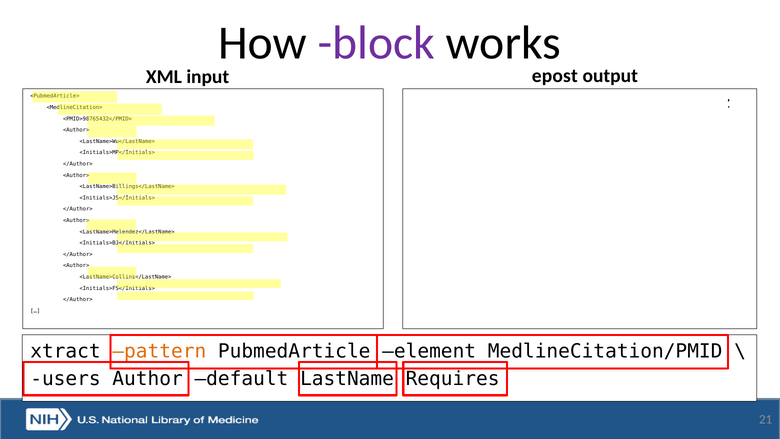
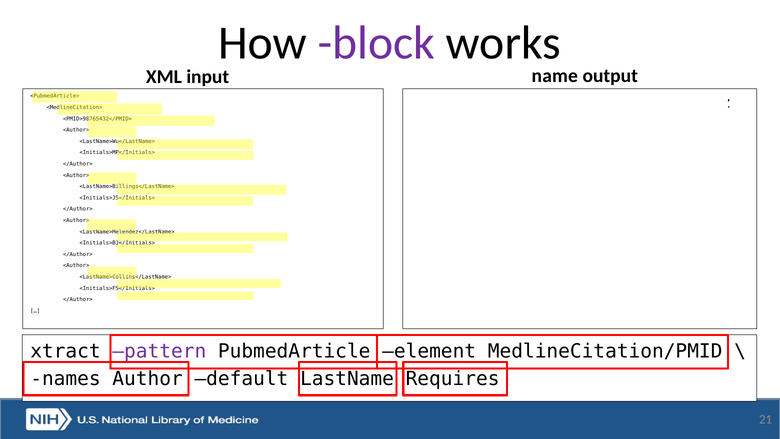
epost: epost -> name
pattern colour: orange -> purple
users: users -> names
